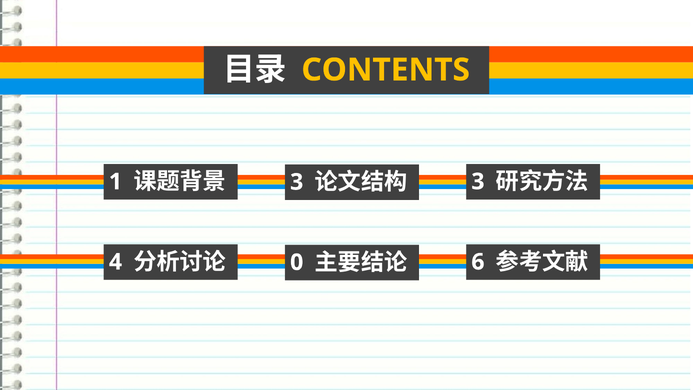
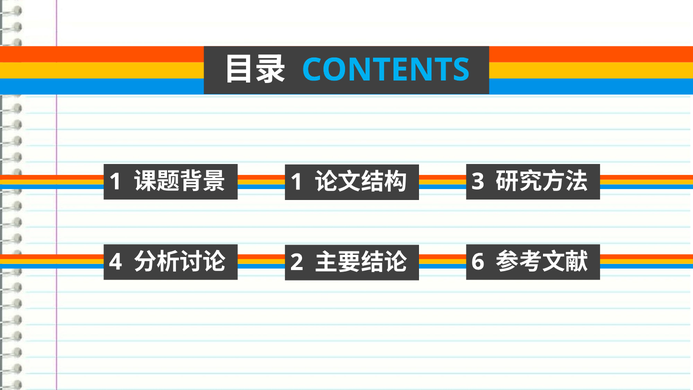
CONTENTS colour: yellow -> light blue
3 at (297, 182): 3 -> 1
0: 0 -> 2
